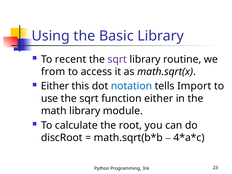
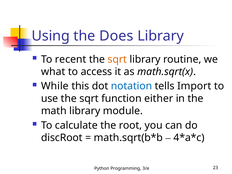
Basic: Basic -> Does
sqrt at (117, 59) colour: purple -> orange
from: from -> what
Either at (55, 86): Either -> While
